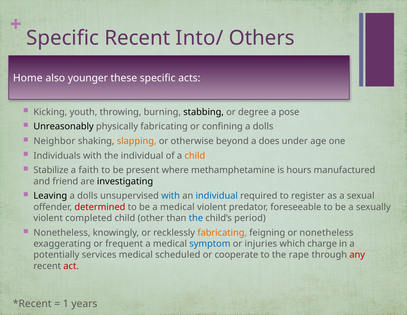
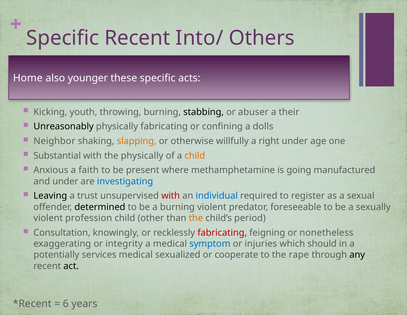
degree: degree -> abuser
pose: pose -> their
beyond: beyond -> willfully
does: does -> right
Individuals: Individuals -> Substantial
the individual: individual -> physically
Stabilize: Stabilize -> Anxious
hours: hours -> going
and friend: friend -> under
investigating colour: black -> blue
dolls at (87, 196): dolls -> trust
with at (171, 196) colour: blue -> red
determined colour: red -> black
be a medical: medical -> burning
completed: completed -> profession
the at (196, 218) colour: blue -> orange
Nonetheless at (62, 232): Nonetheless -> Consultation
fabricating at (222, 232) colour: orange -> red
frequent: frequent -> integrity
charge: charge -> should
scheduled: scheduled -> sexualized
any colour: red -> black
act colour: red -> black
1: 1 -> 6
